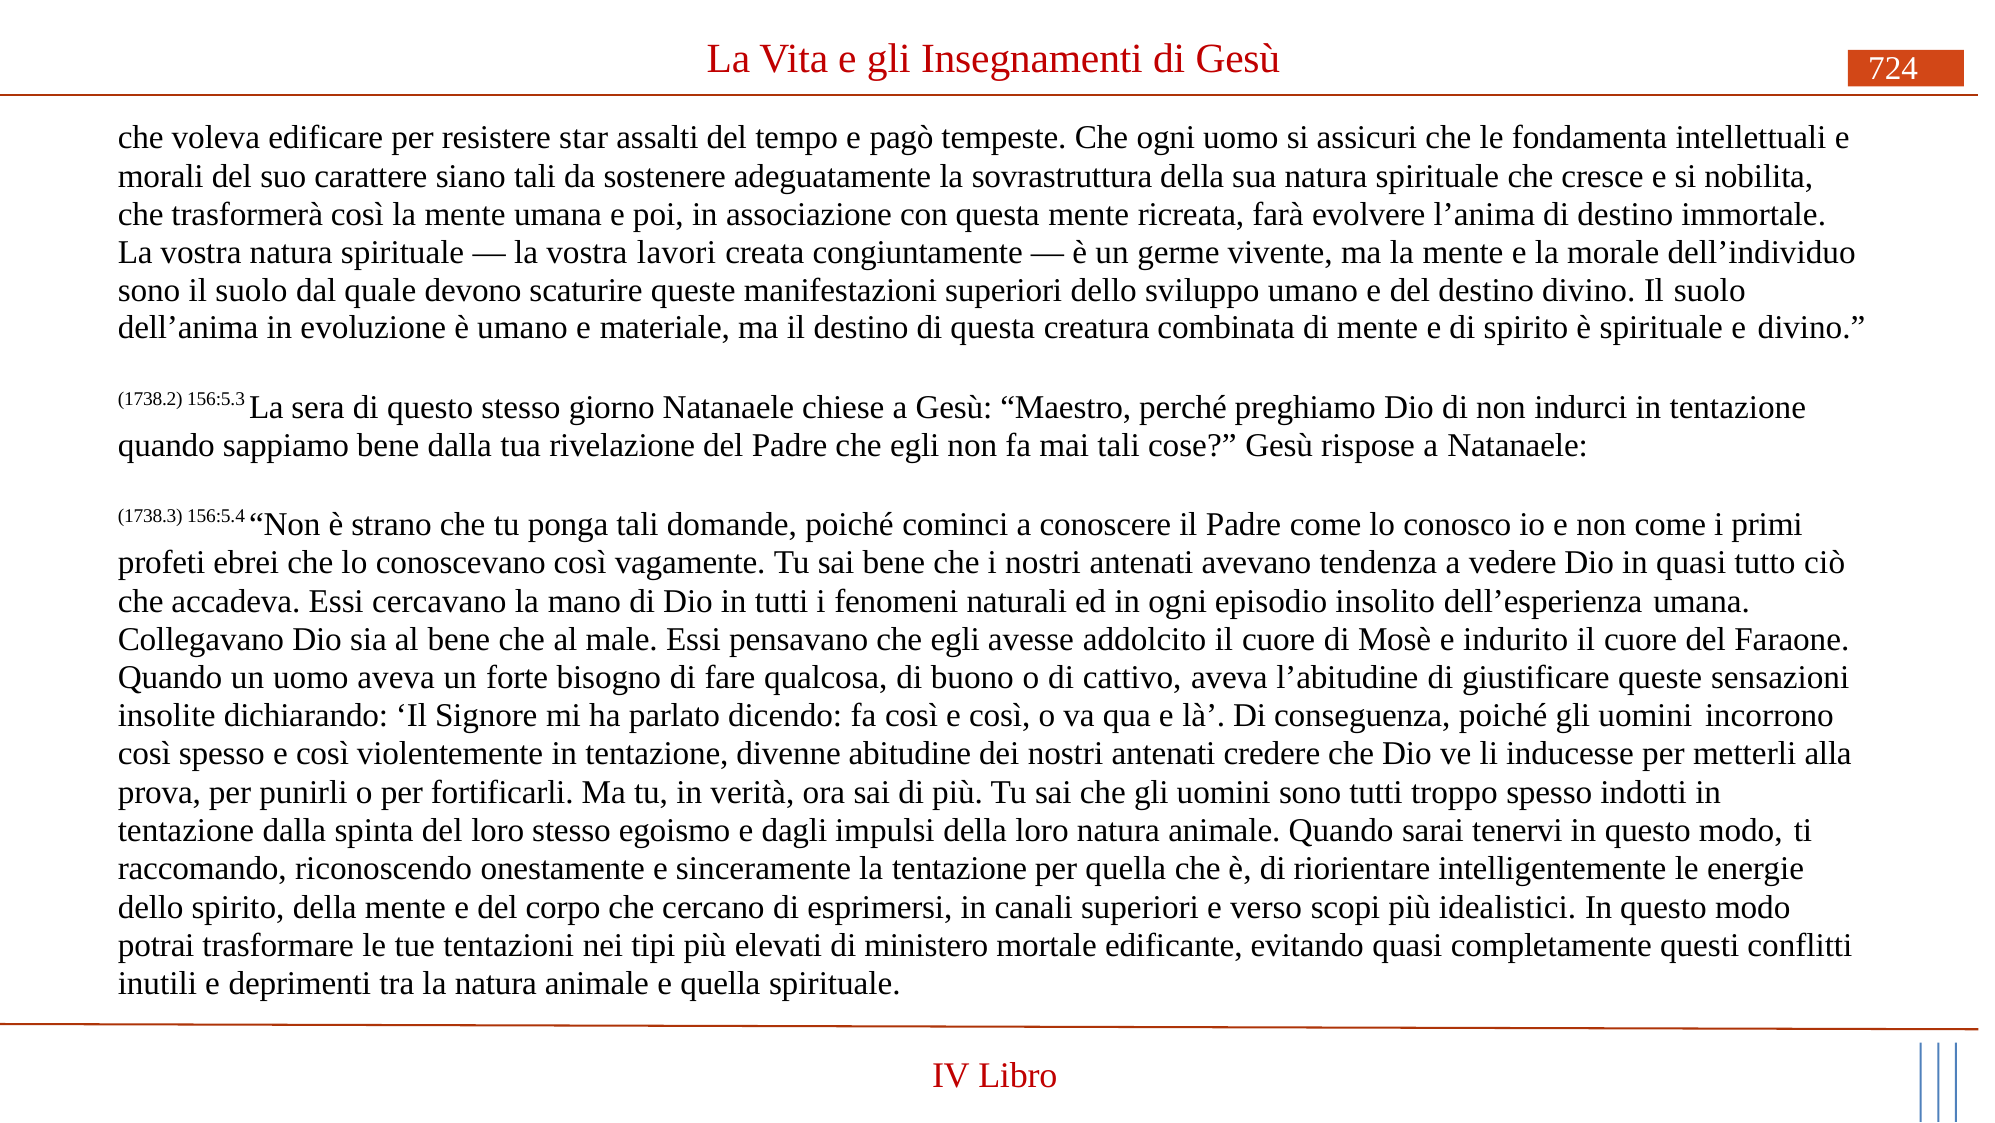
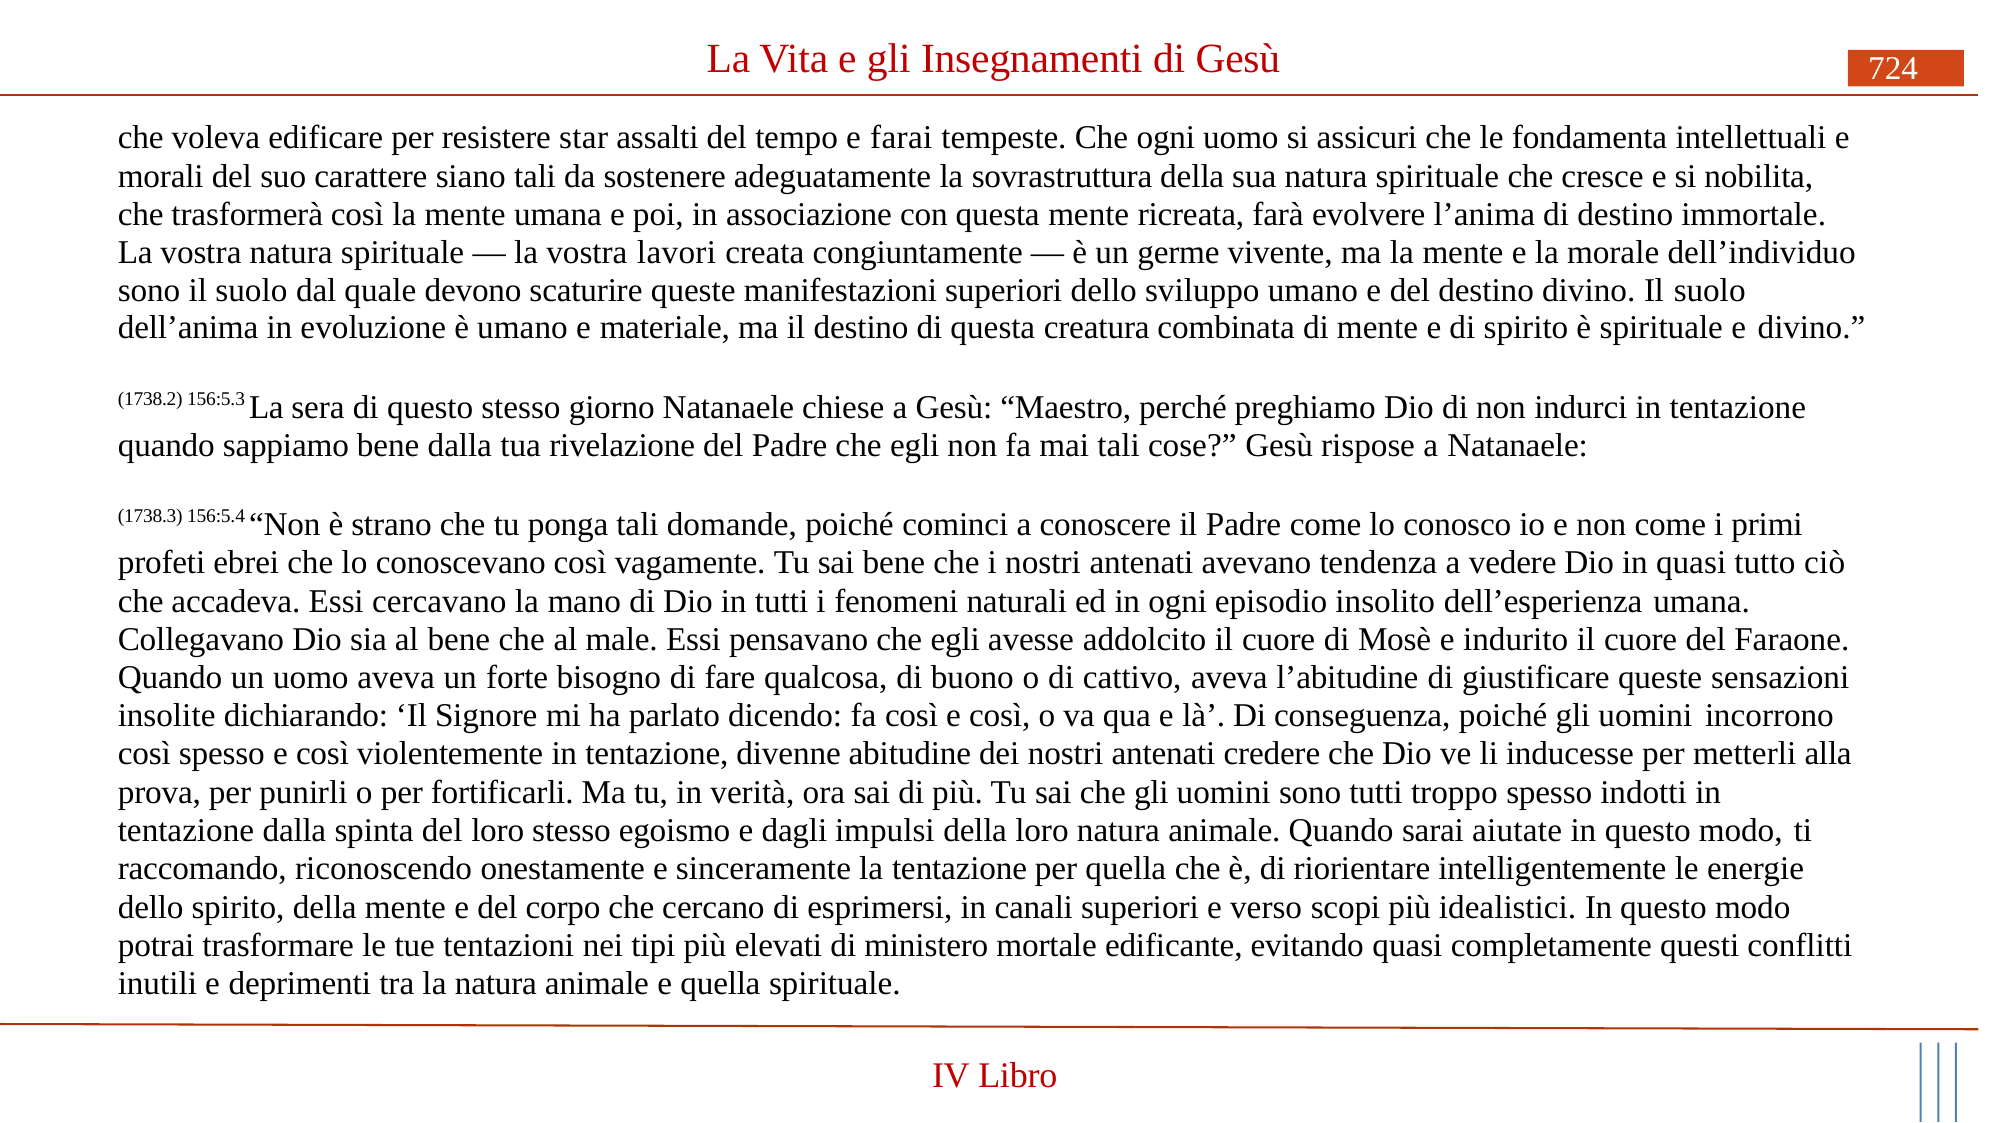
pagò: pagò -> farai
tenervi: tenervi -> aiutate
